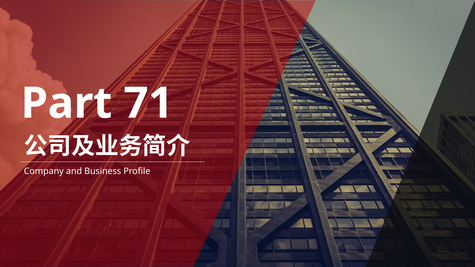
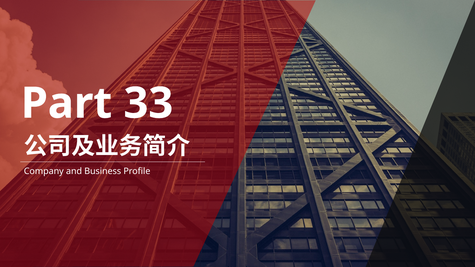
71: 71 -> 33
